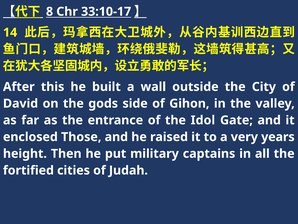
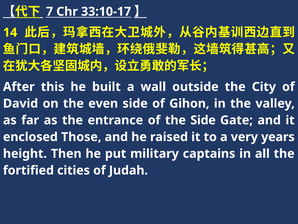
8: 8 -> 7
gods: gods -> even
the Idol: Idol -> Side
